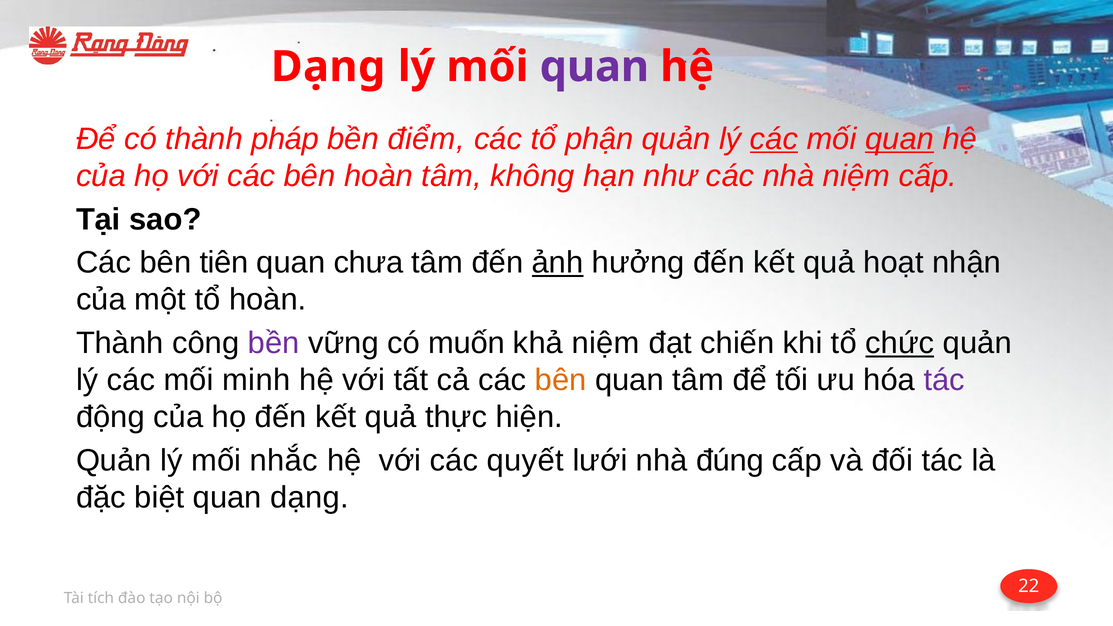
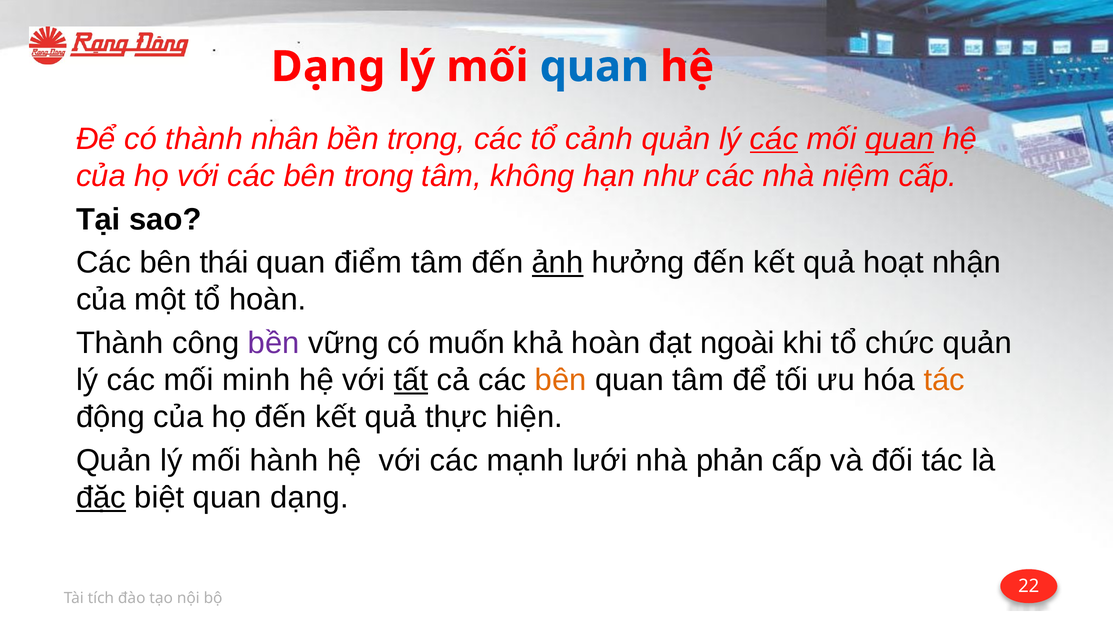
quan at (594, 67) colour: purple -> blue
pháp: pháp -> nhân
điểm: điểm -> trọng
phận: phận -> cảnh
bên hoàn: hoàn -> trong
tiên: tiên -> thái
chưa: chưa -> điểm
khả niệm: niệm -> hoàn
chiến: chiến -> ngoài
chức underline: present -> none
tất underline: none -> present
tác at (944, 380) colour: purple -> orange
nhắc: nhắc -> hành
quyết: quyết -> mạnh
đúng: đúng -> phản
đặc underline: none -> present
